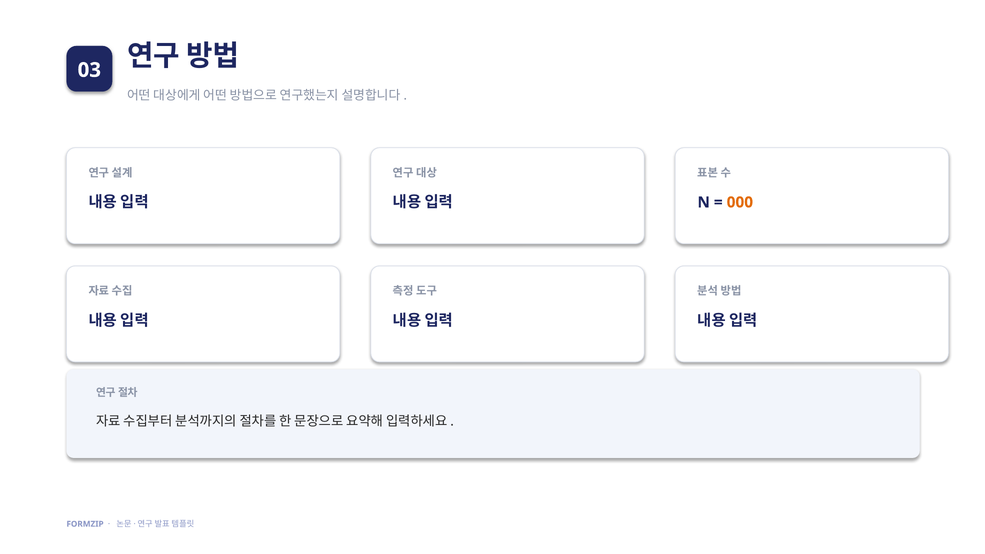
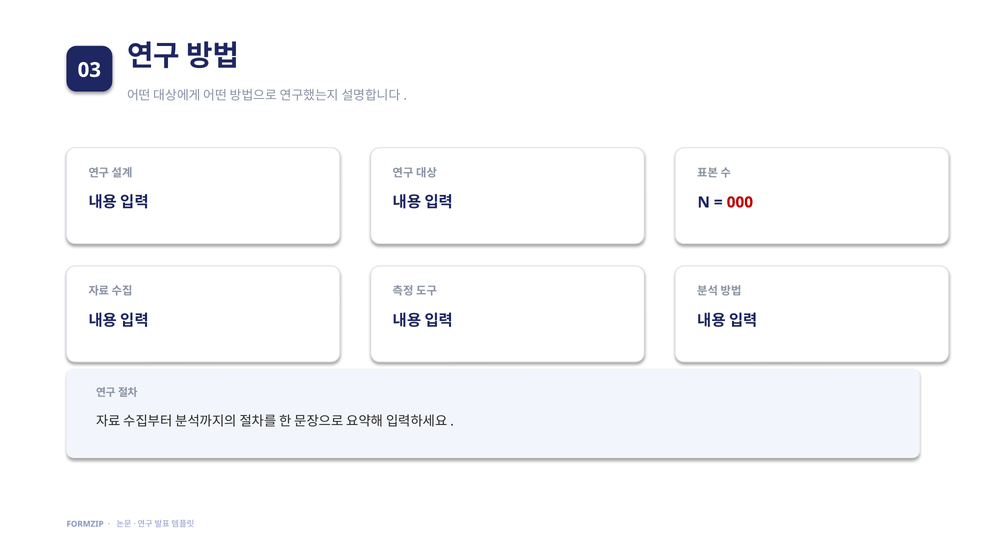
000 colour: orange -> red
